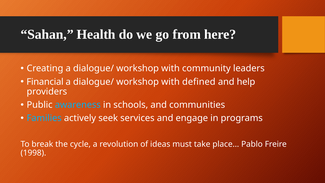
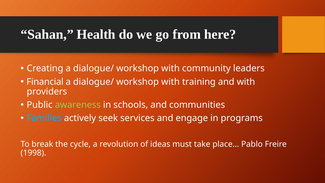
defined: defined -> training
and help: help -> with
awareness colour: light blue -> light green
